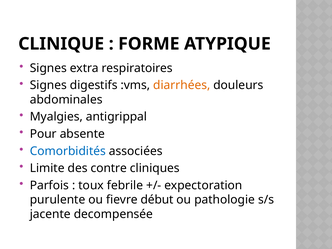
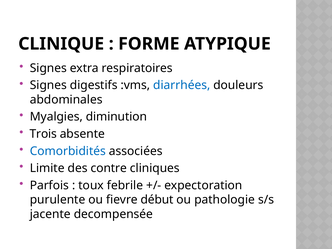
diarrhées colour: orange -> blue
antigrippal: antigrippal -> diminution
Pour: Pour -> Trois
